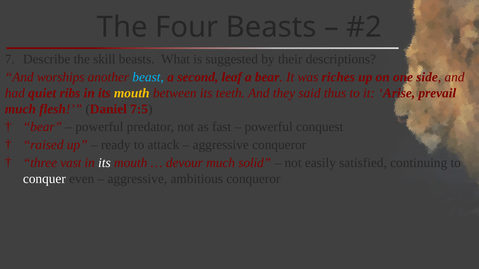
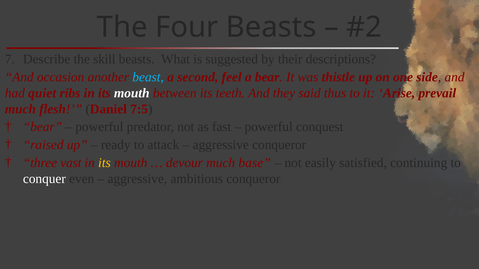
worships: worships -> occasion
leaf: leaf -> feel
riches: riches -> thistle
mouth at (132, 93) colour: yellow -> white
its at (104, 163) colour: white -> yellow
solid: solid -> base
